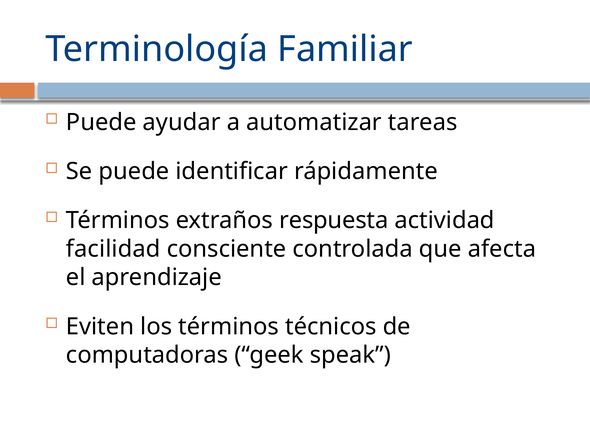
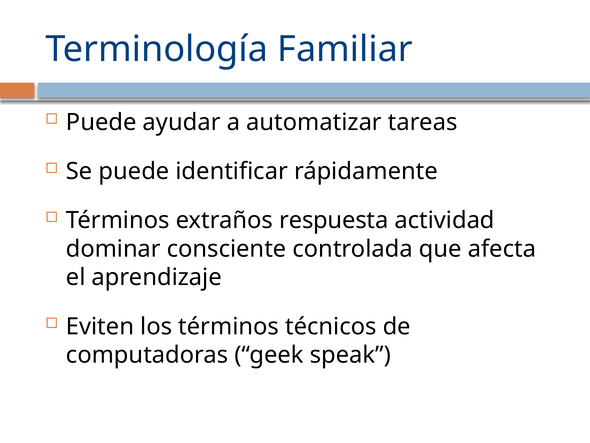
facilidad: facilidad -> dominar
